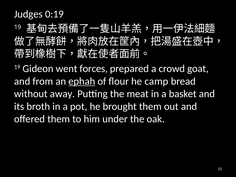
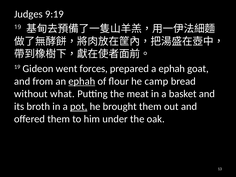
0:19: 0:19 -> 9:19
a crowd: crowd -> ephah
away: away -> what
pot underline: none -> present
